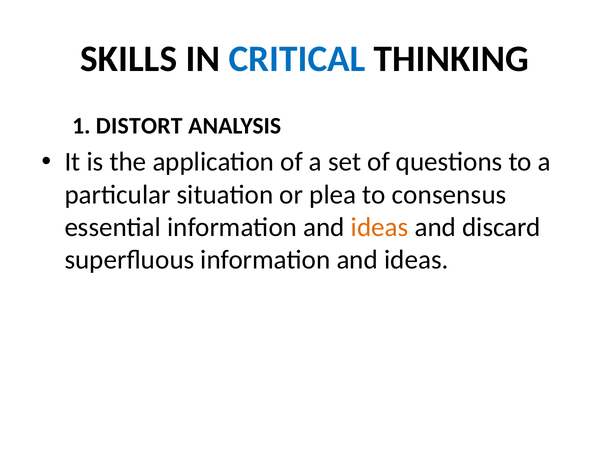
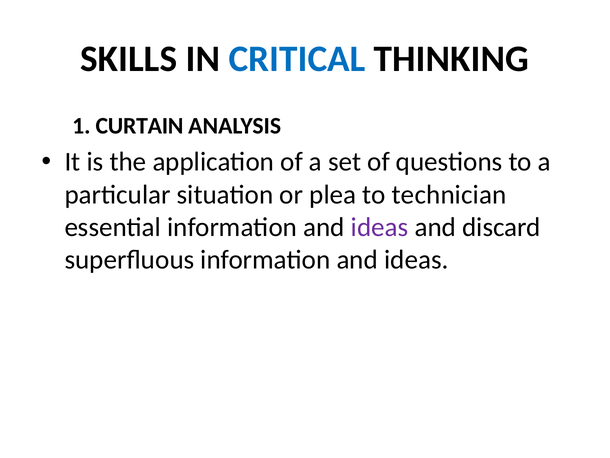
DISTORT: DISTORT -> CURTAIN
consensus: consensus -> technician
ideas at (380, 227) colour: orange -> purple
